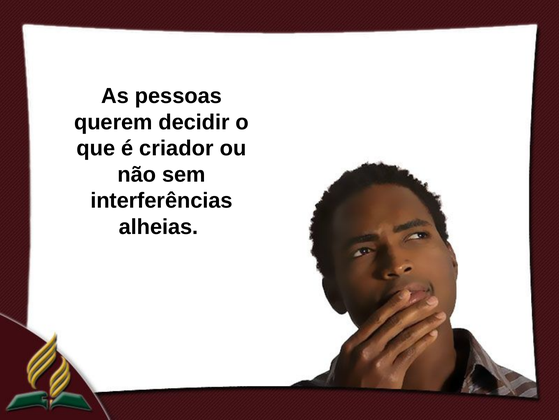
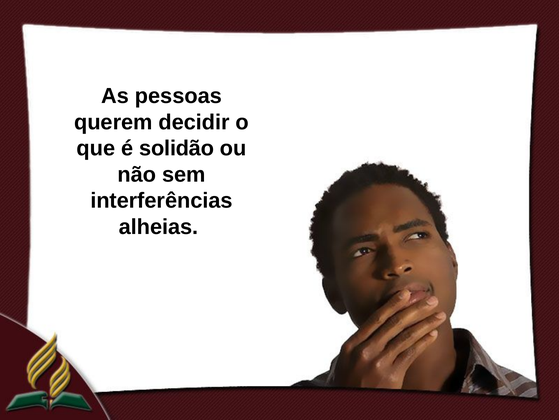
criador: criador -> solidão
